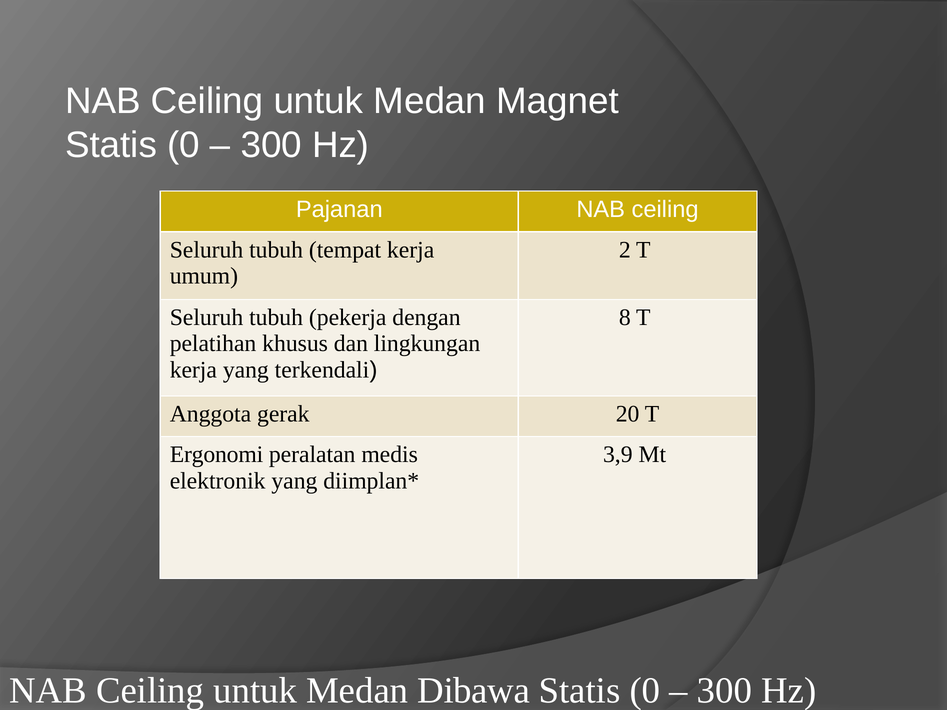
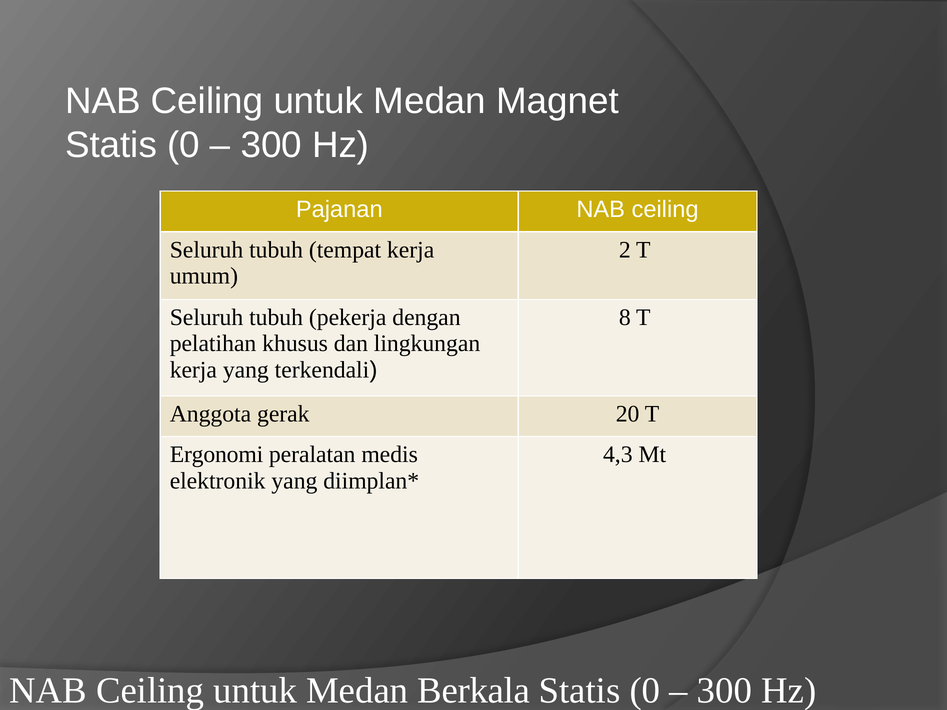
3,9: 3,9 -> 4,3
Dibawa: Dibawa -> Berkala
